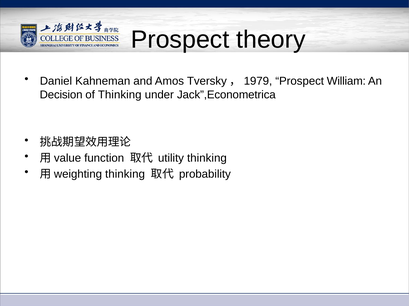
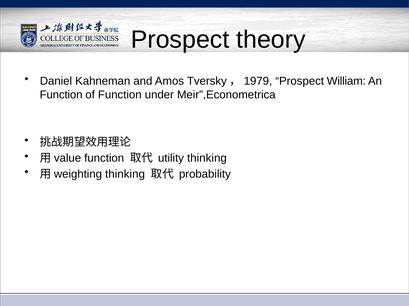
Decision at (61, 95): Decision -> Function
of Thinking: Thinking -> Function
Jack”,Econometrica: Jack”,Econometrica -> Meir”,Econometrica
